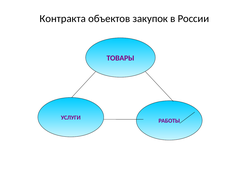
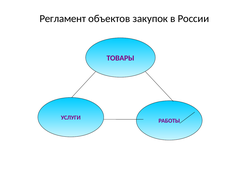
Контракта: Контракта -> Регламент
